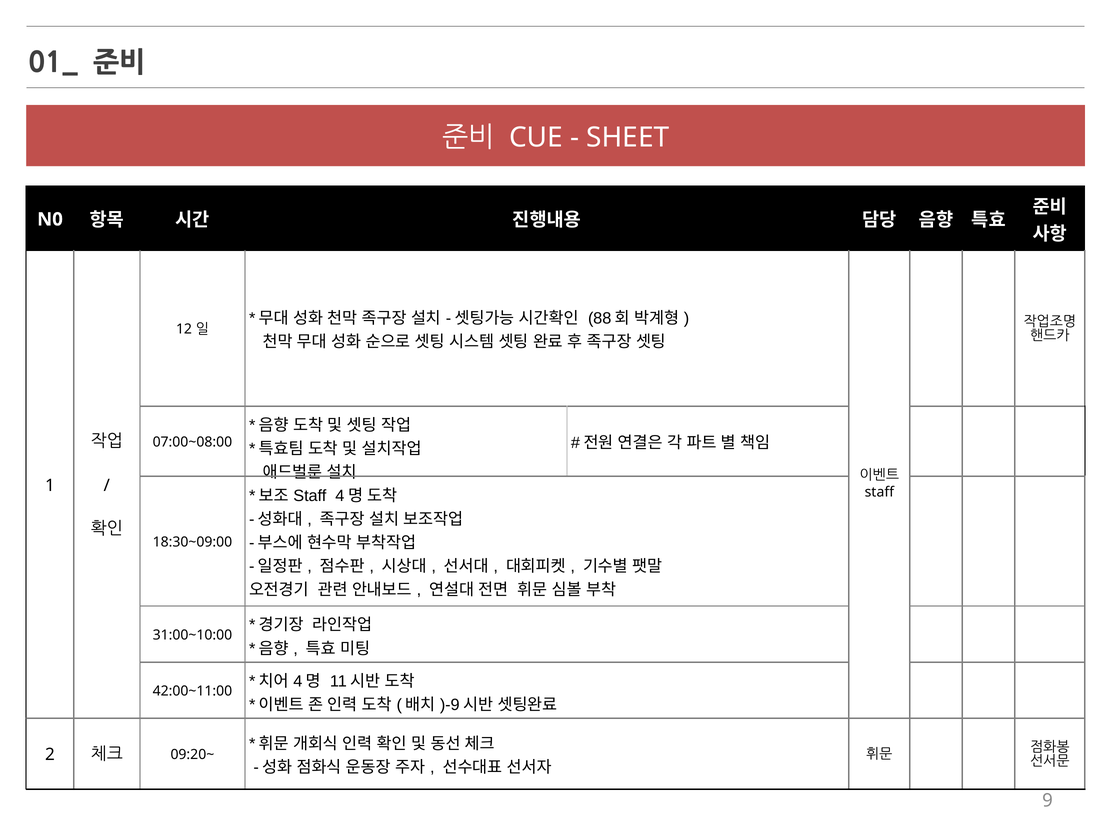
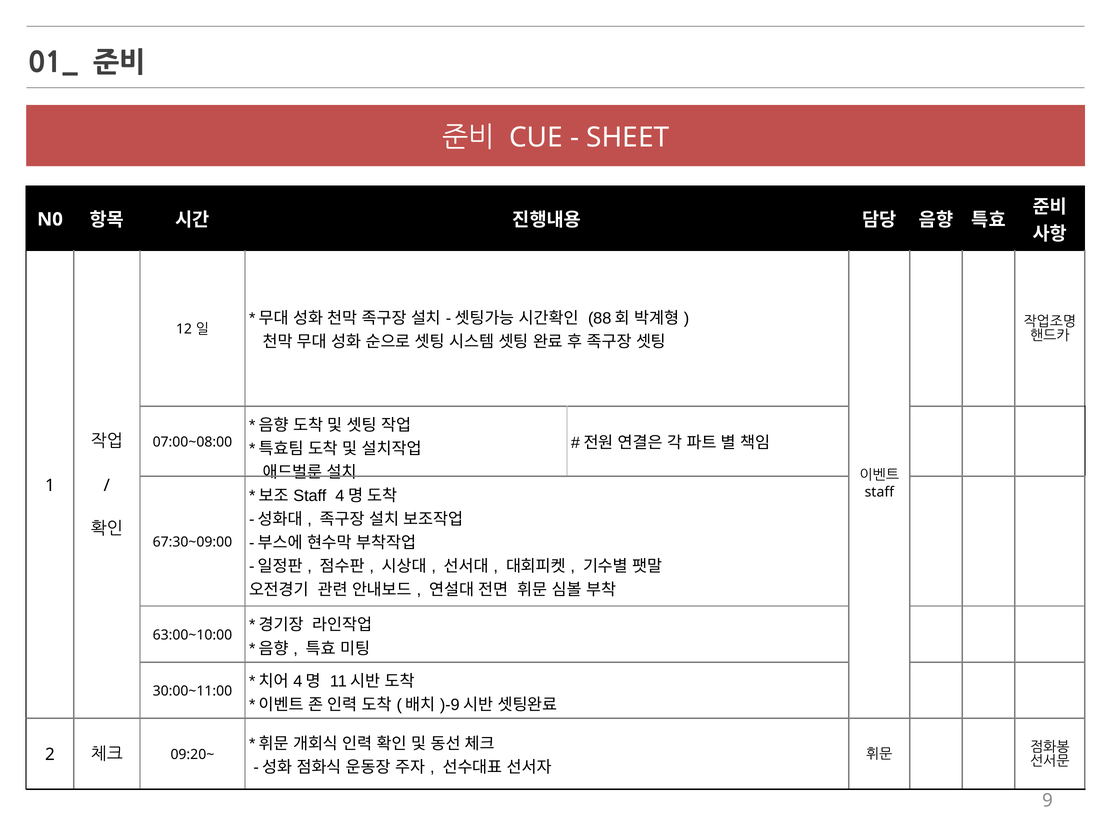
18:30~09:00: 18:30~09:00 -> 67:30~09:00
31:00~10:00: 31:00~10:00 -> 63:00~10:00
42:00~11:00: 42:00~11:00 -> 30:00~11:00
